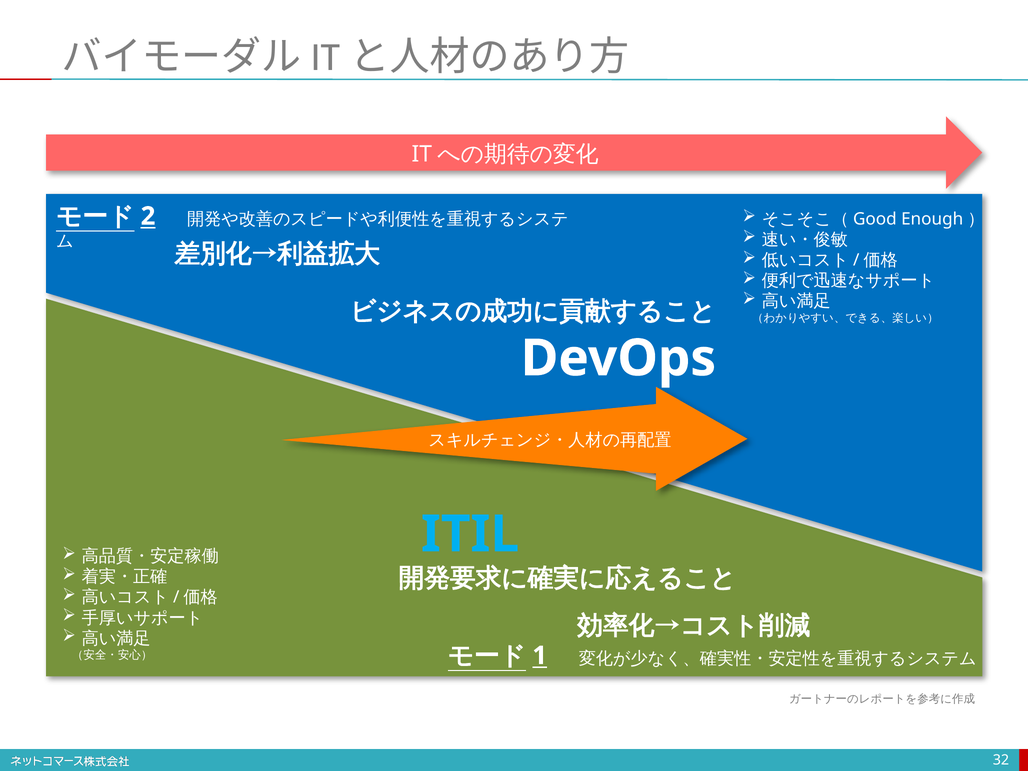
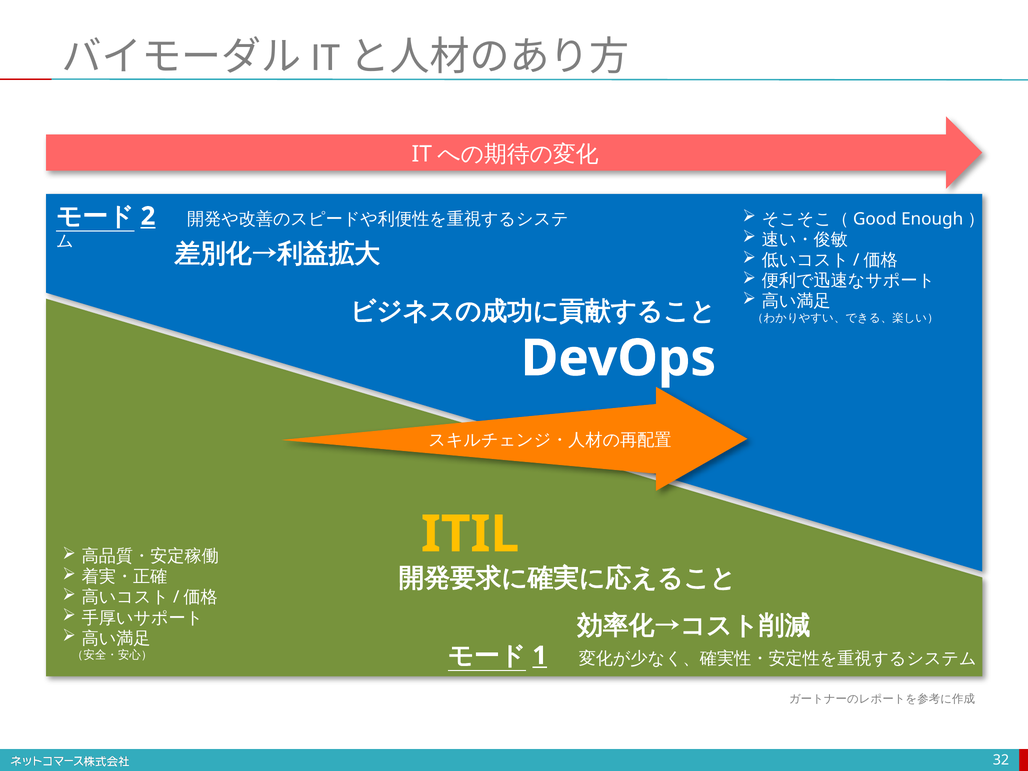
ITIL colour: light blue -> yellow
